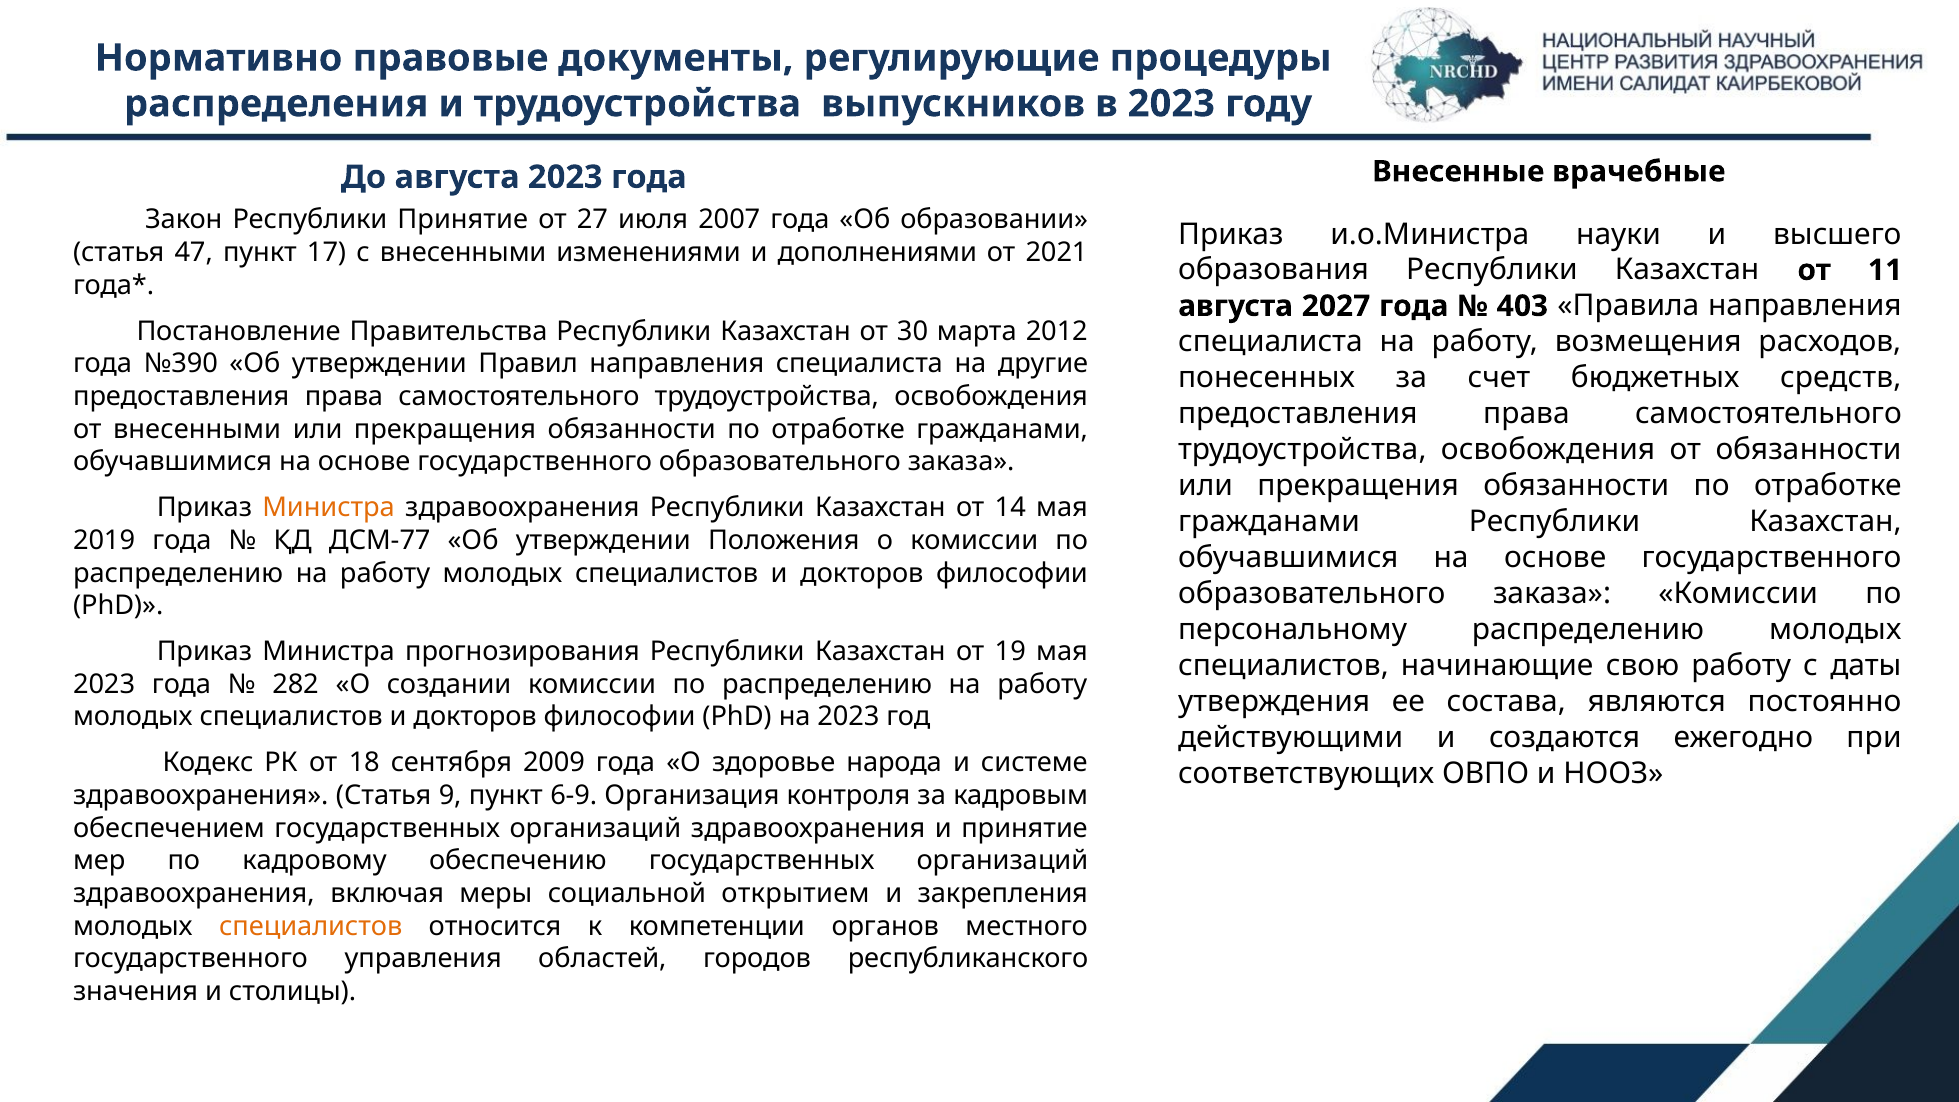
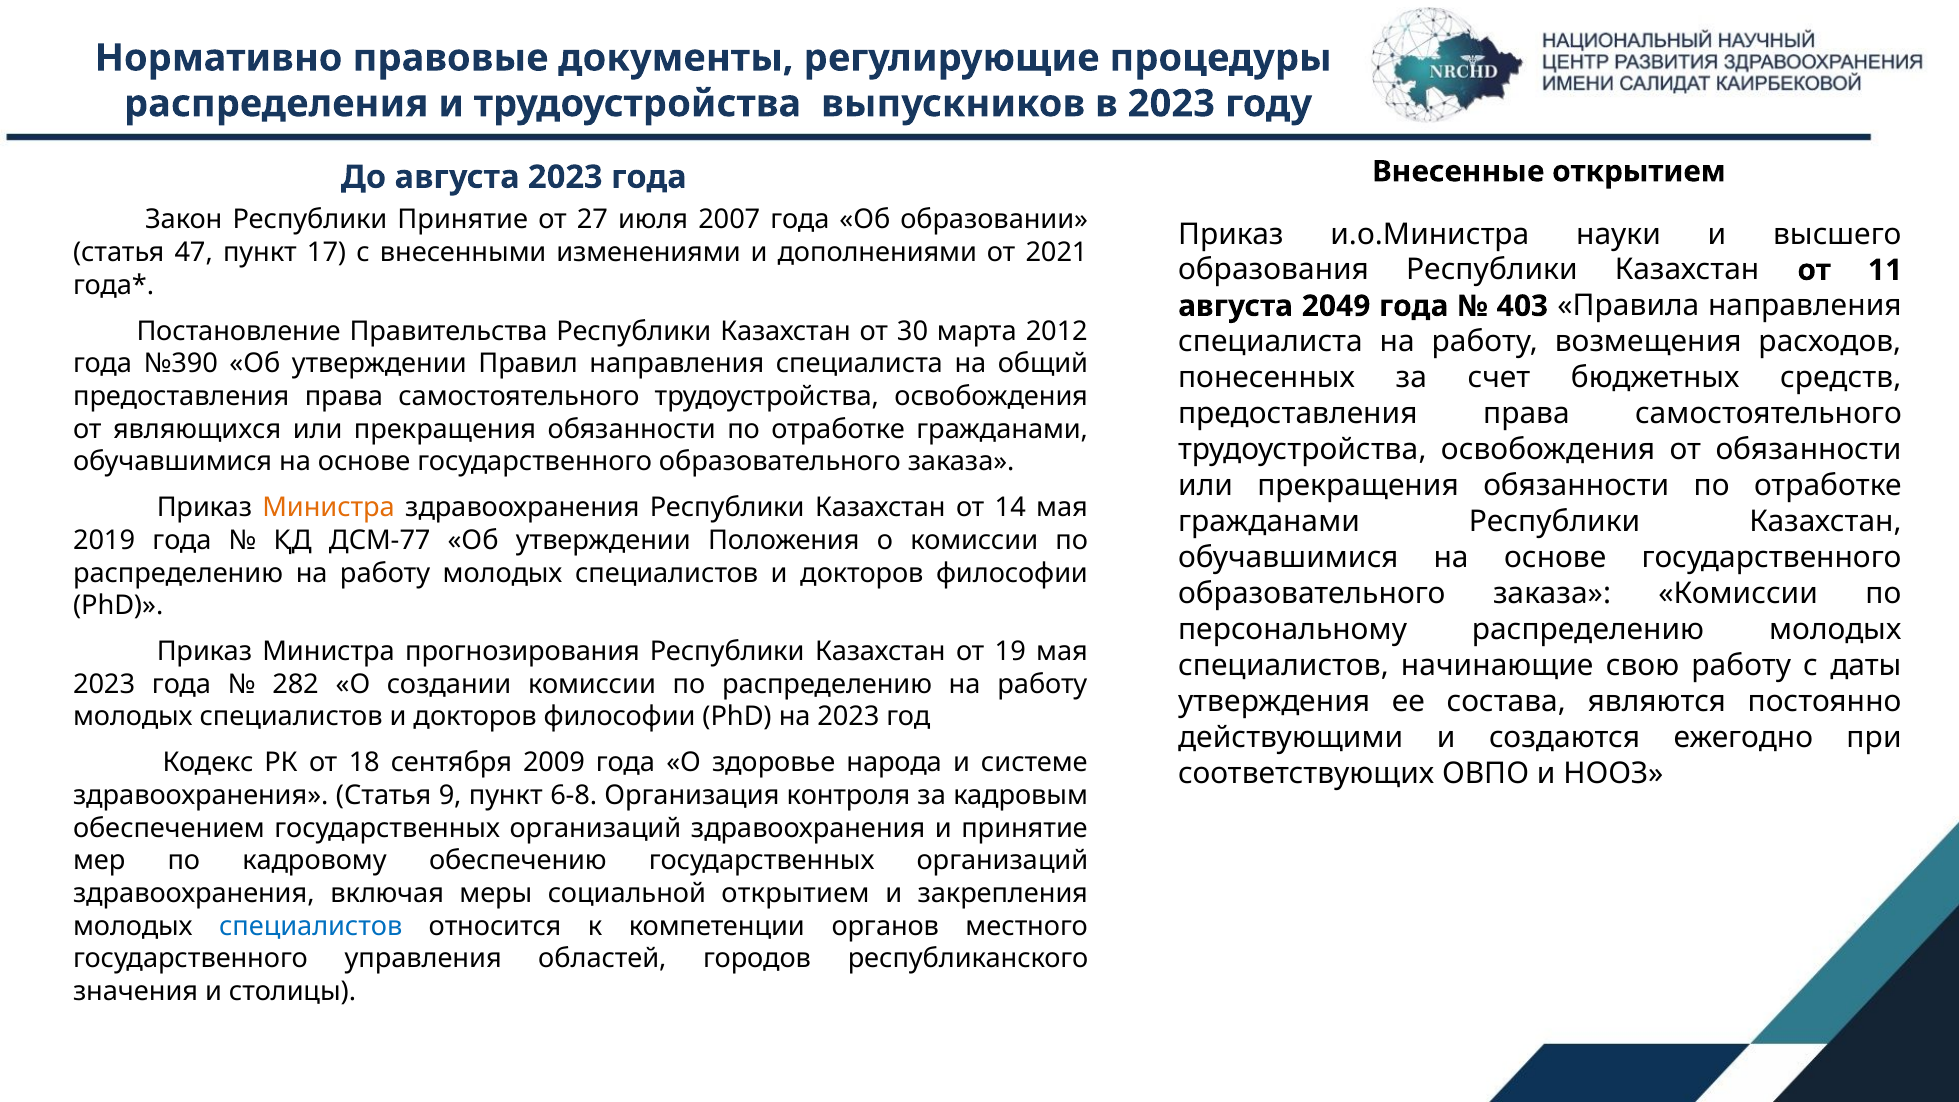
Внесенные врачебные: врачебные -> открытием
2027: 2027 -> 2049
другие: другие -> общий
от внесенными: внесенными -> являющихся
6-9: 6-9 -> 6-8
специалистов at (311, 926) colour: orange -> blue
